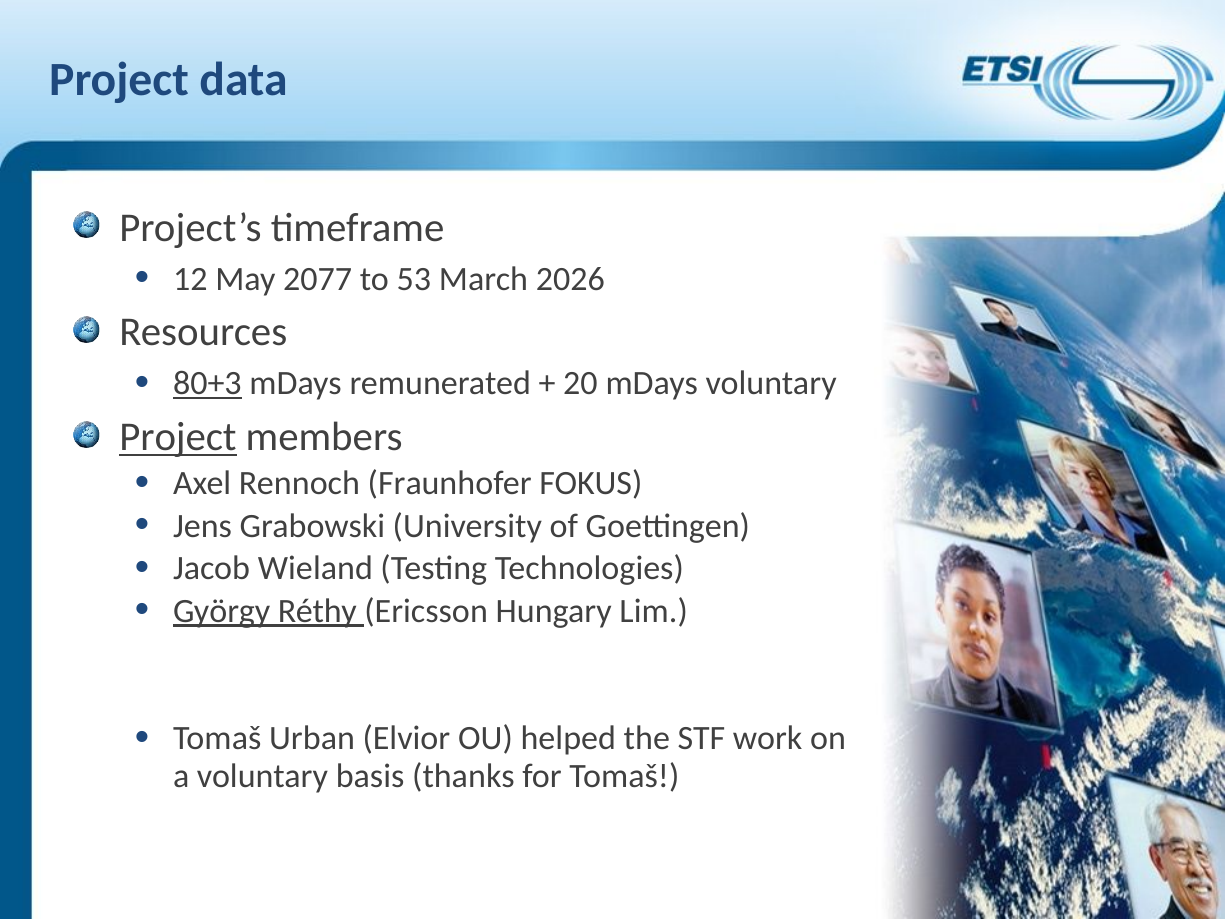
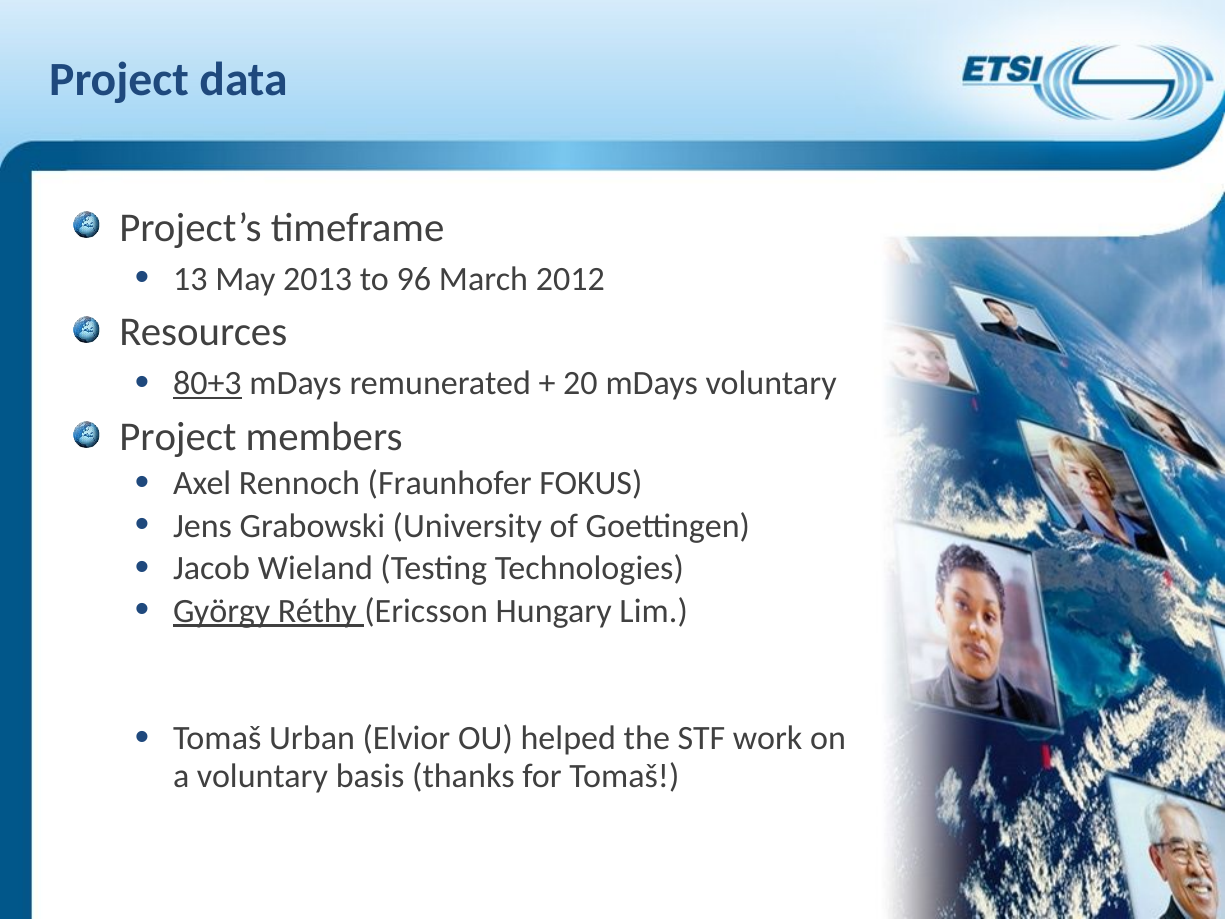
12: 12 -> 13
2077: 2077 -> 2013
53: 53 -> 96
2026: 2026 -> 2012
Project at (178, 437) underline: present -> none
